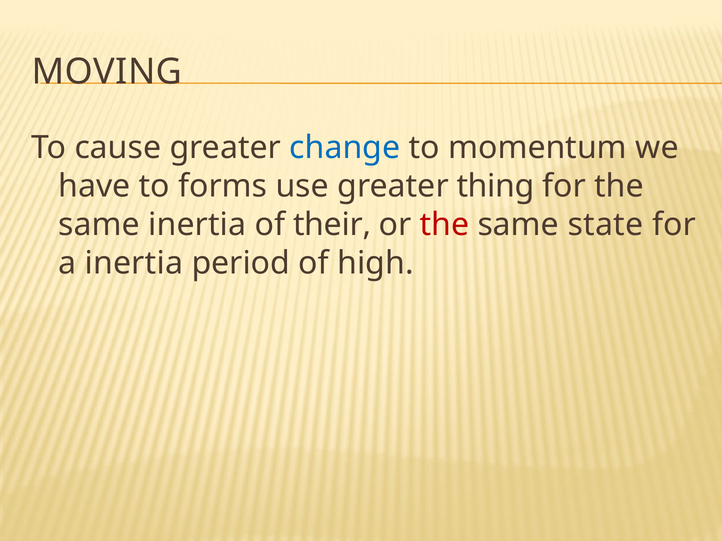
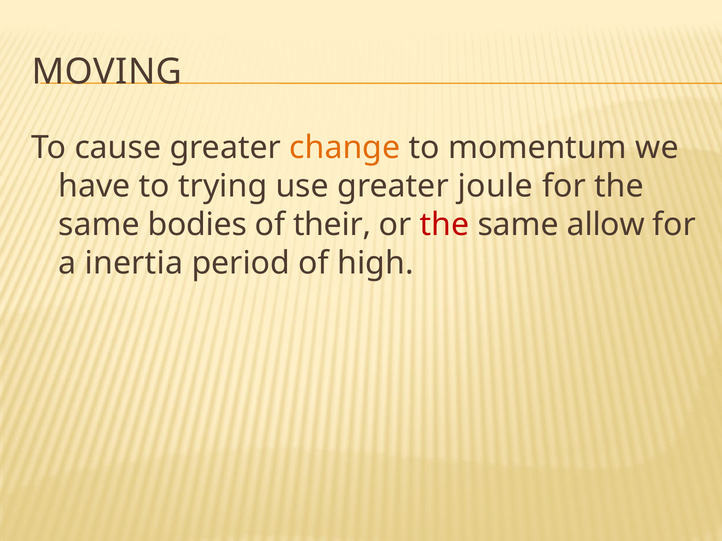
change colour: blue -> orange
forms: forms -> trying
thing: thing -> joule
same inertia: inertia -> bodies
state: state -> allow
